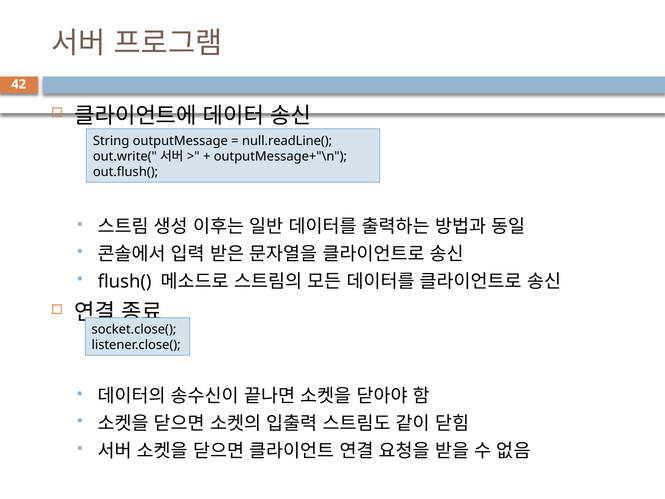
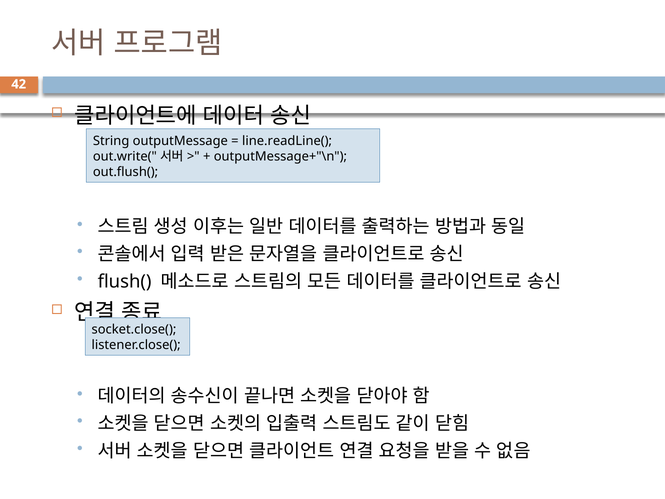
null.readLine(: null.readLine( -> line.readLine(
